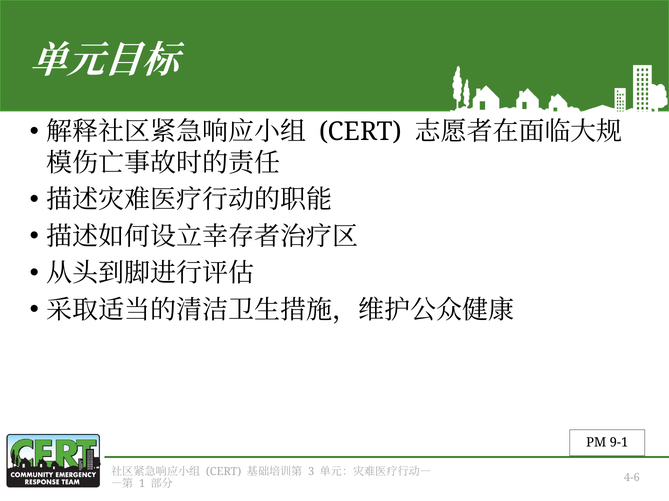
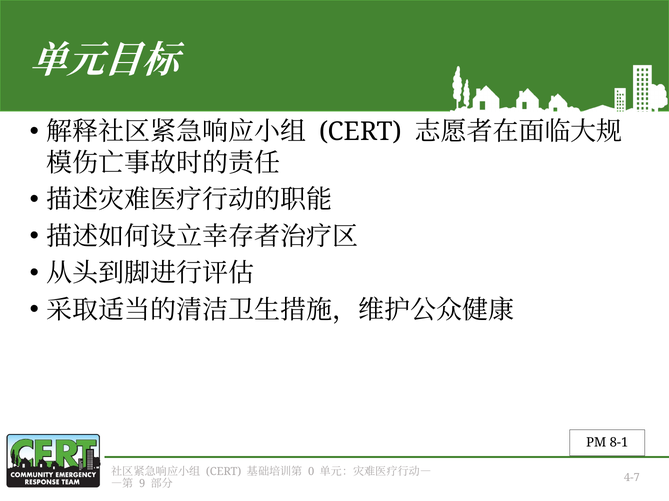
9-1: 9-1 -> 8-1
3: 3 -> 0
1: 1 -> 9
4-6: 4-6 -> 4-7
